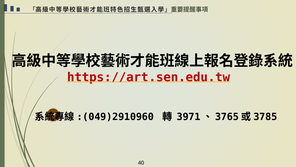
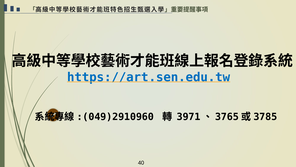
https://art.sen.edu.tw colour: red -> blue
